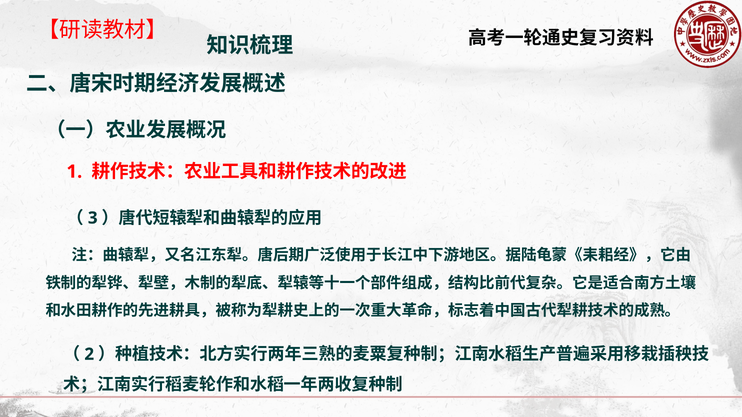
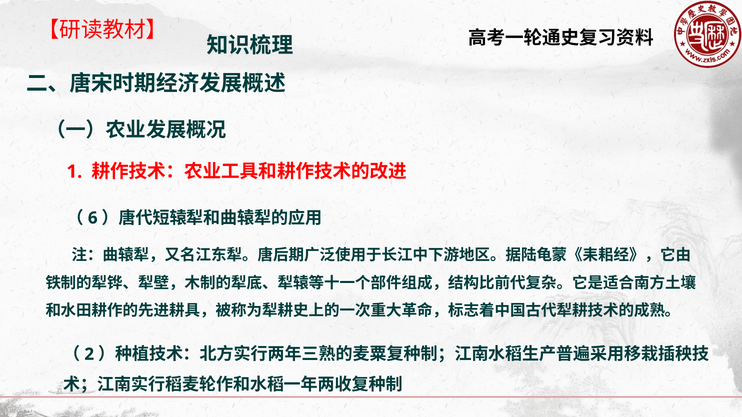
3: 3 -> 6
